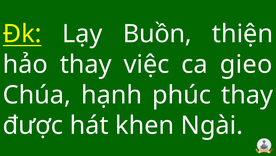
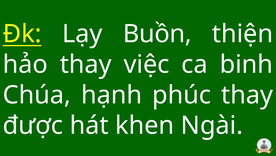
gieo: gieo -> binh
